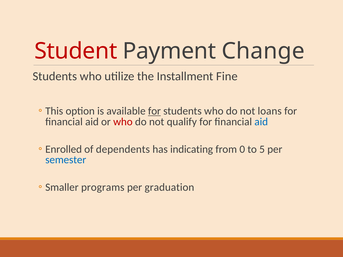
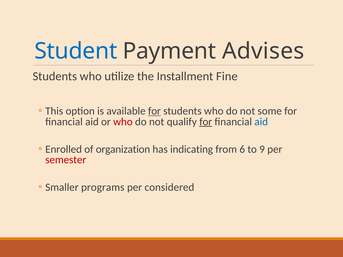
Student colour: red -> blue
Change: Change -> Advises
loans: loans -> some
for at (206, 122) underline: none -> present
dependents: dependents -> organization
0: 0 -> 6
5: 5 -> 9
semester colour: blue -> red
graduation: graduation -> considered
